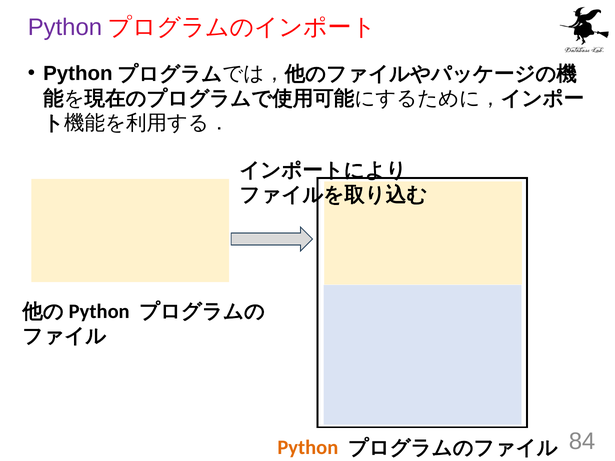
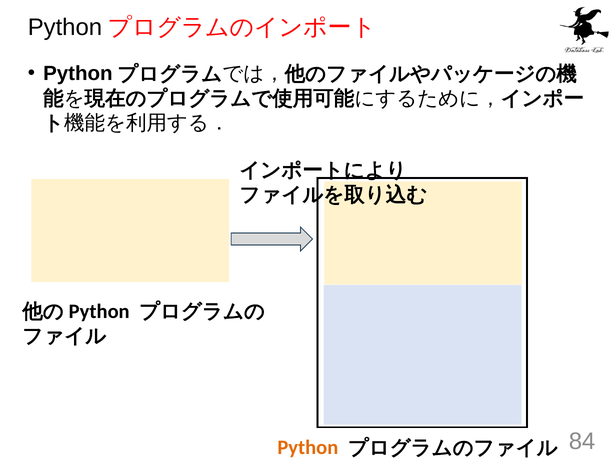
Python at (65, 28) colour: purple -> black
